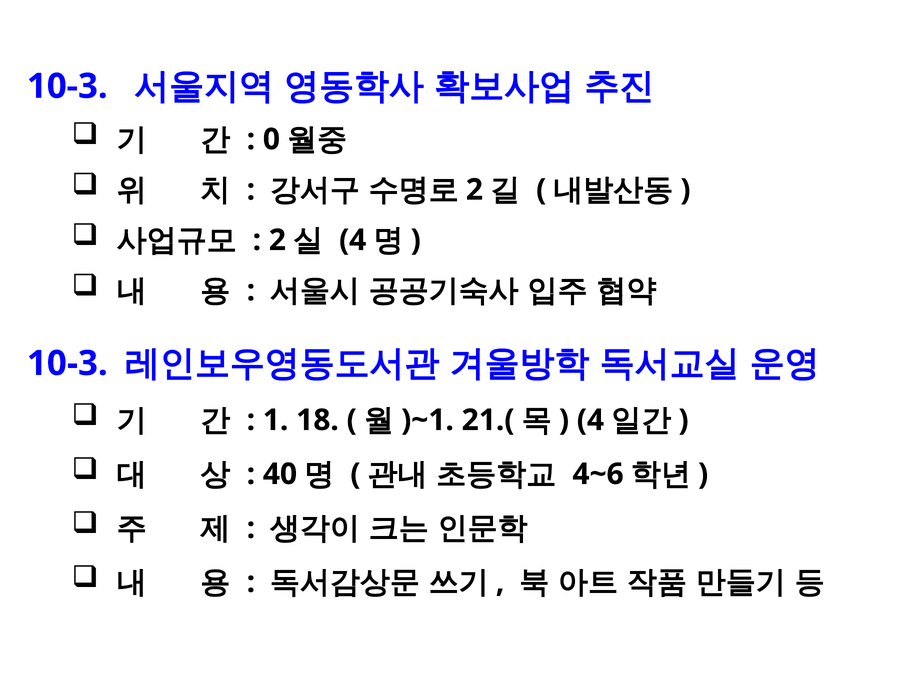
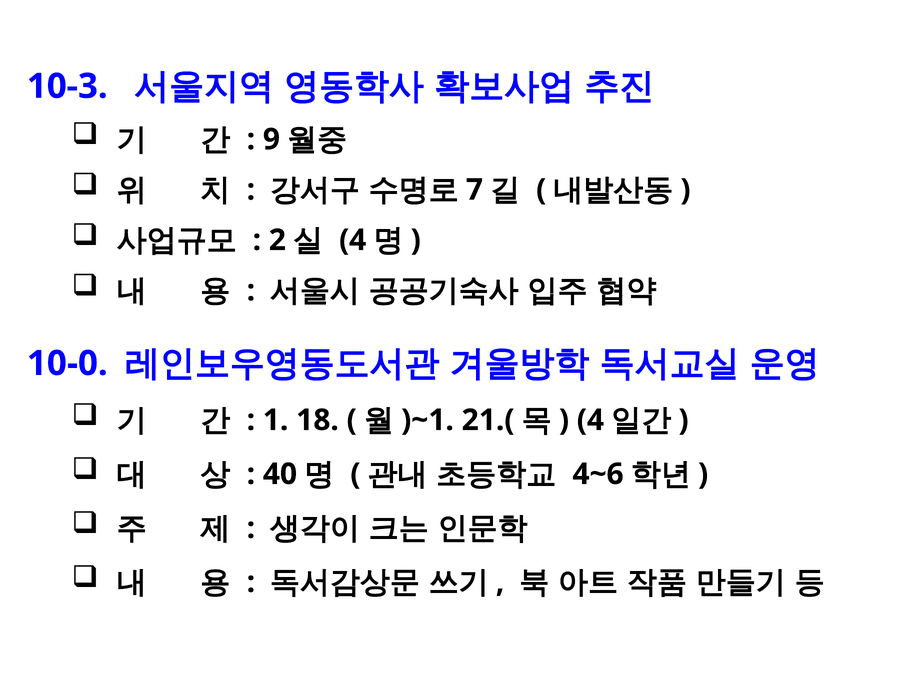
0: 0 -> 9
2 at (474, 190): 2 -> 7
10-3 at (67, 363): 10-3 -> 10-0
